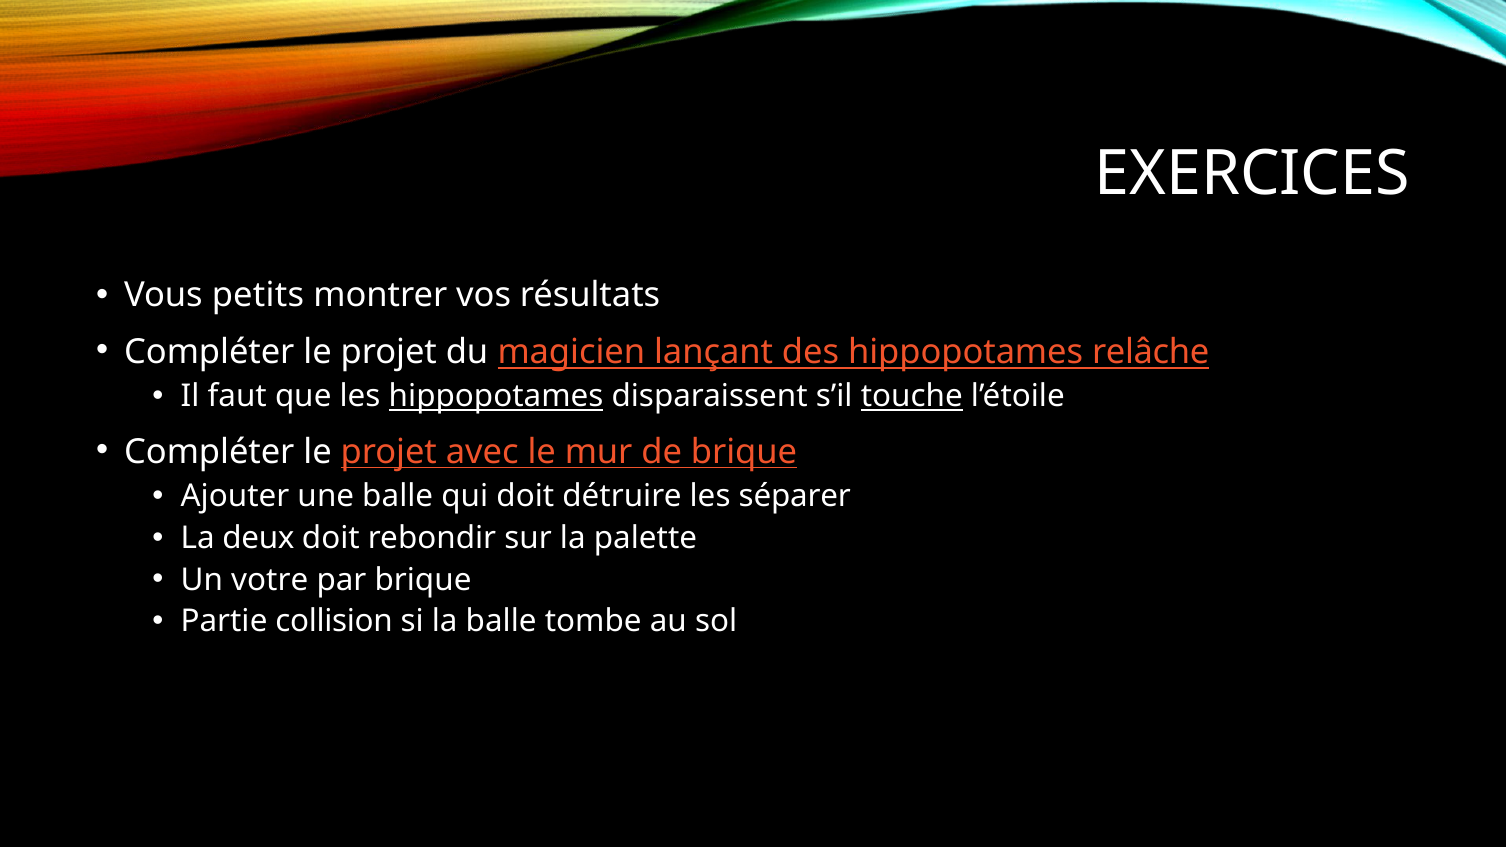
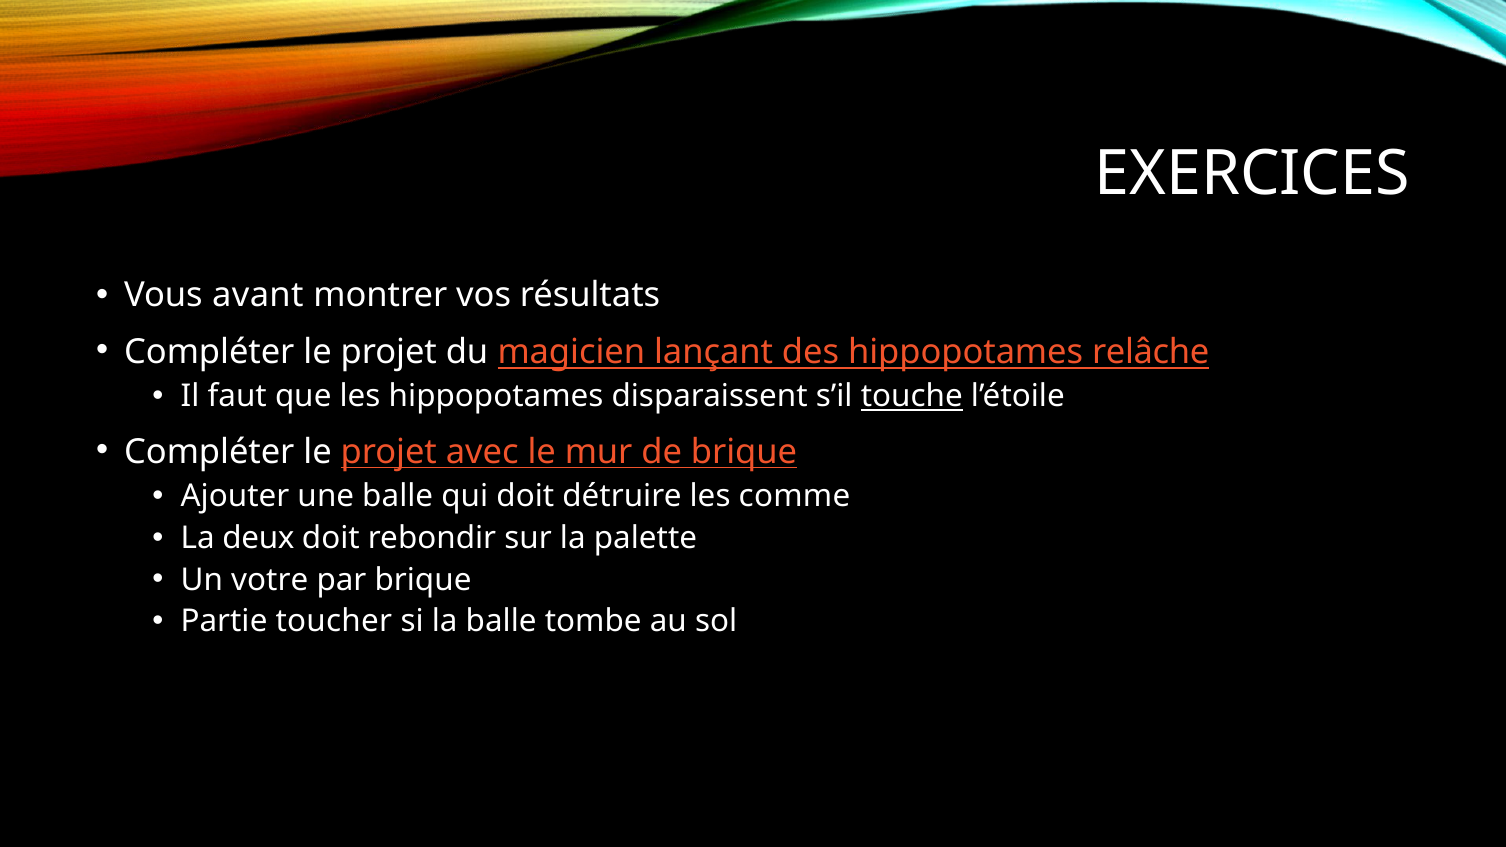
petits: petits -> avant
hippopotames at (496, 397) underline: present -> none
séparer: séparer -> comme
collision: collision -> toucher
